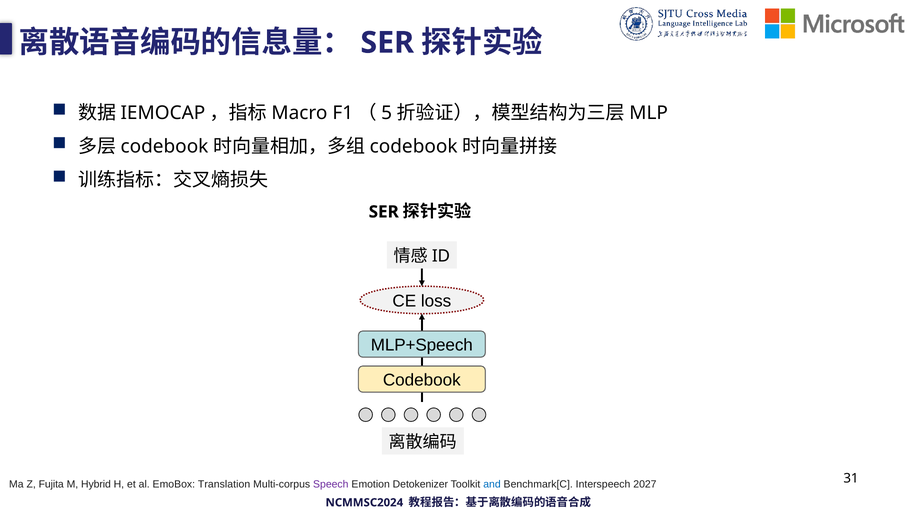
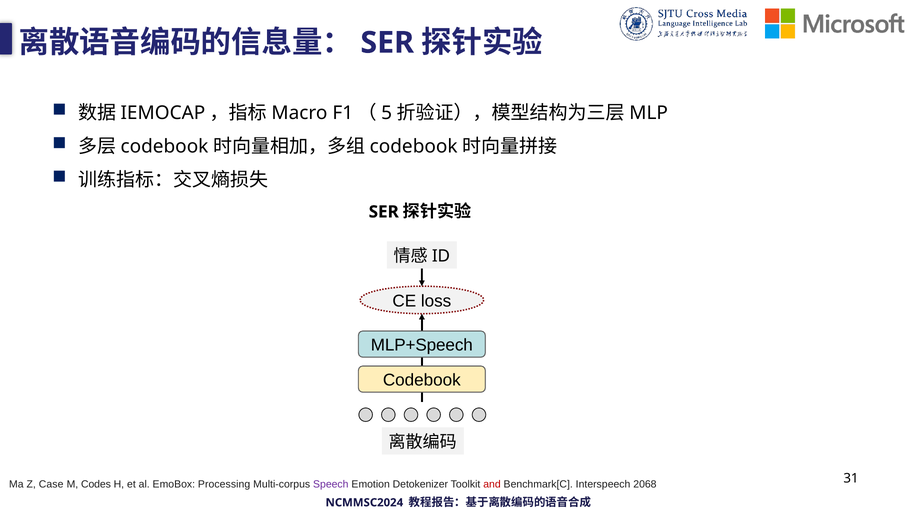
Fujita: Fujita -> Case
Hybrid: Hybrid -> Codes
Translation: Translation -> Processing
and colour: blue -> red
2027: 2027 -> 2068
